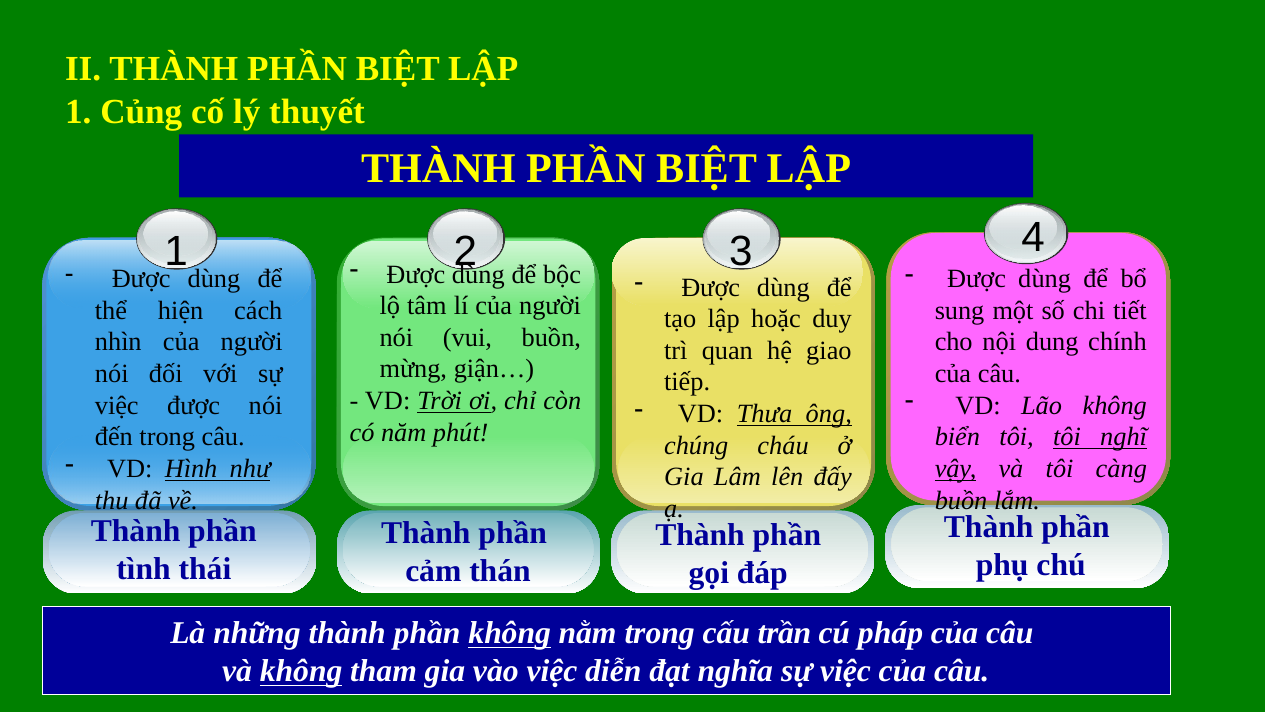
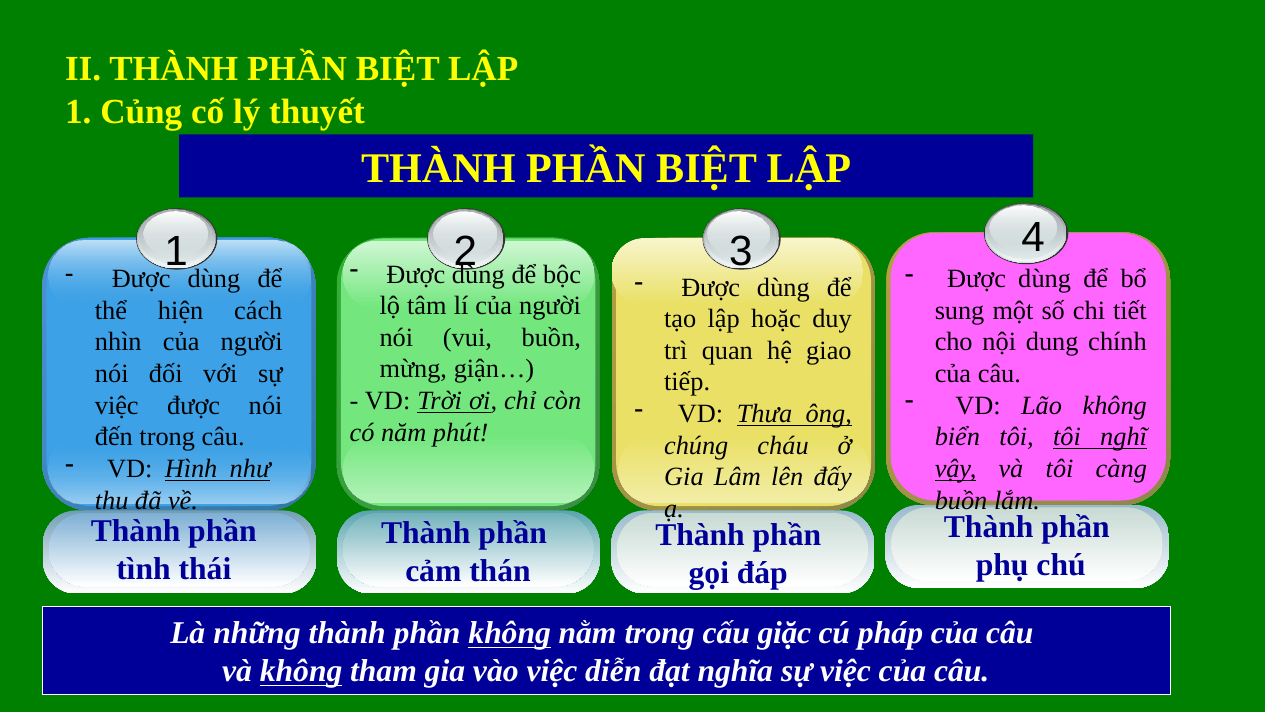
trần: trần -> giặc
